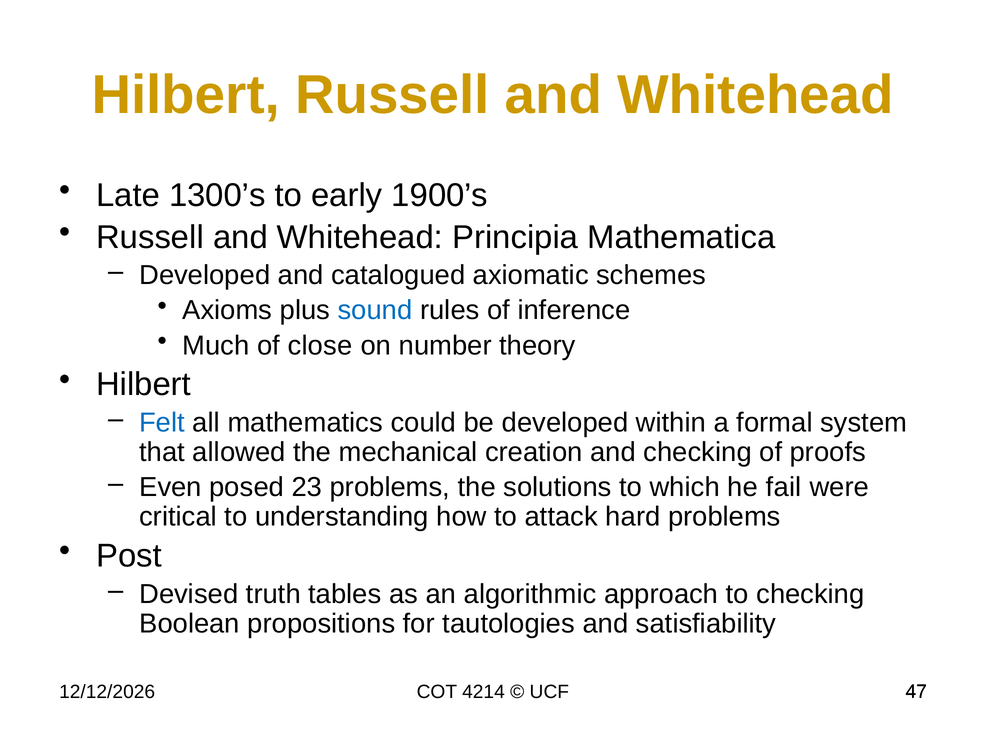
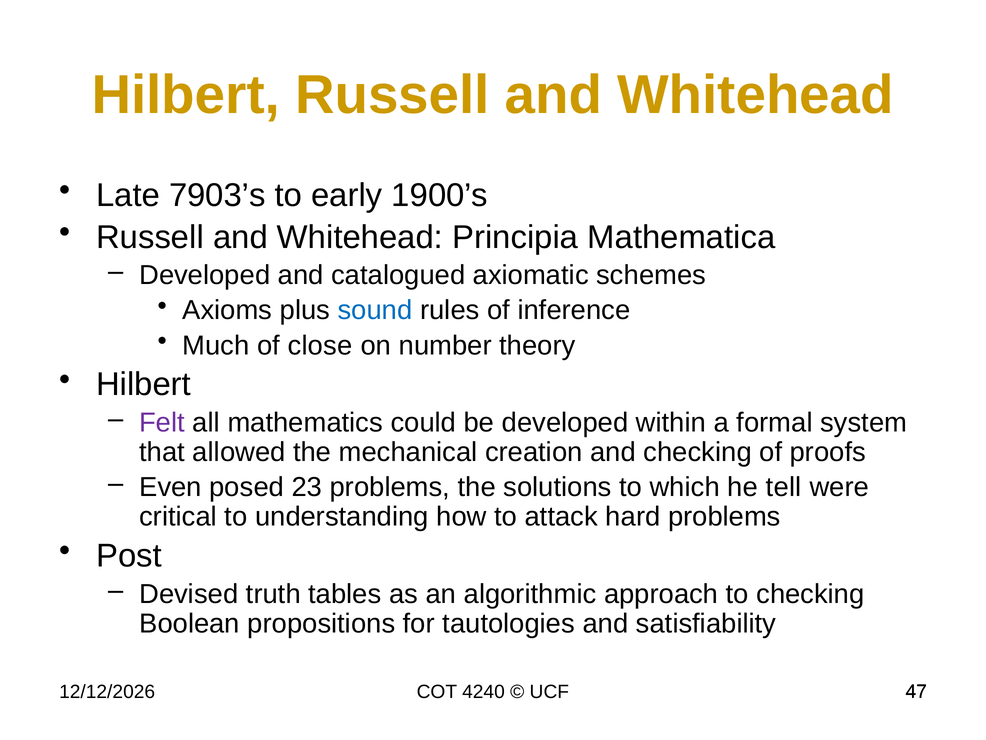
1300’s: 1300’s -> 7903’s
Felt colour: blue -> purple
fail: fail -> tell
4214: 4214 -> 4240
